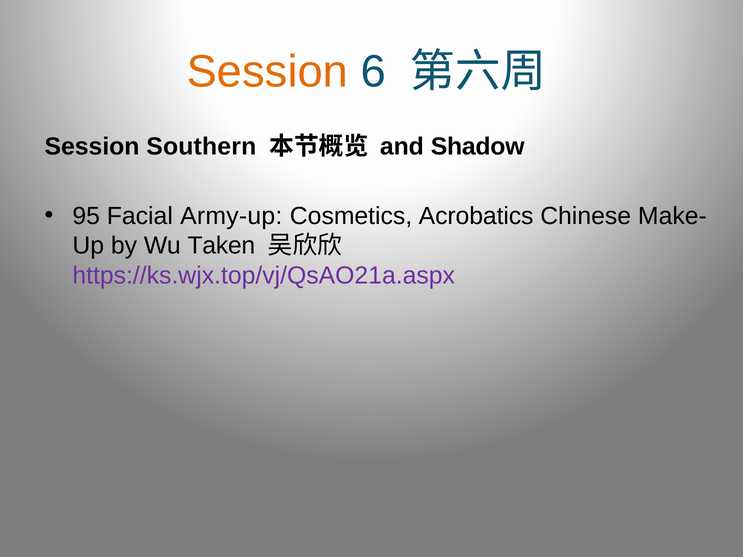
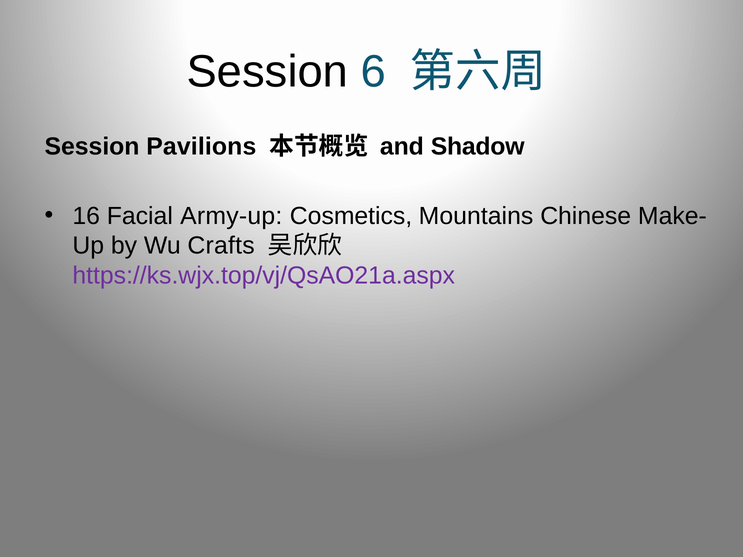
Session at (267, 72) colour: orange -> black
Southern: Southern -> Pavilions
95: 95 -> 16
Acrobatics: Acrobatics -> Mountains
Taken: Taken -> Crafts
